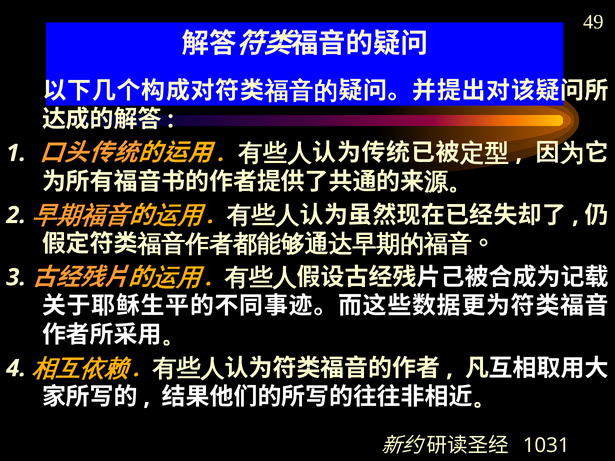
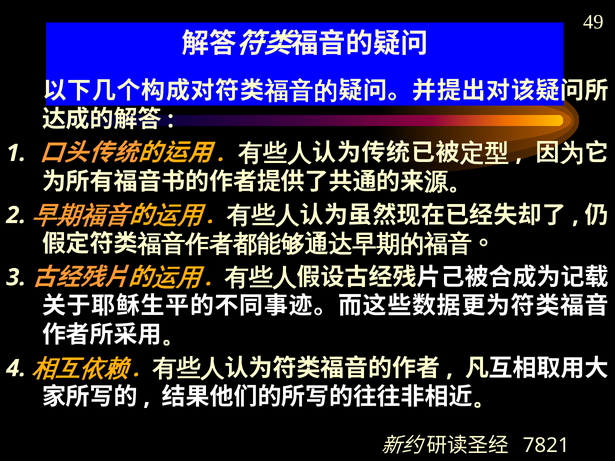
1031: 1031 -> 7821
